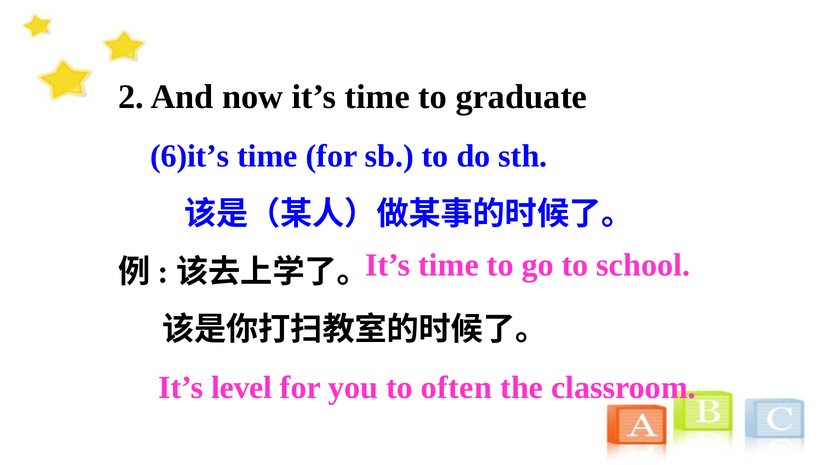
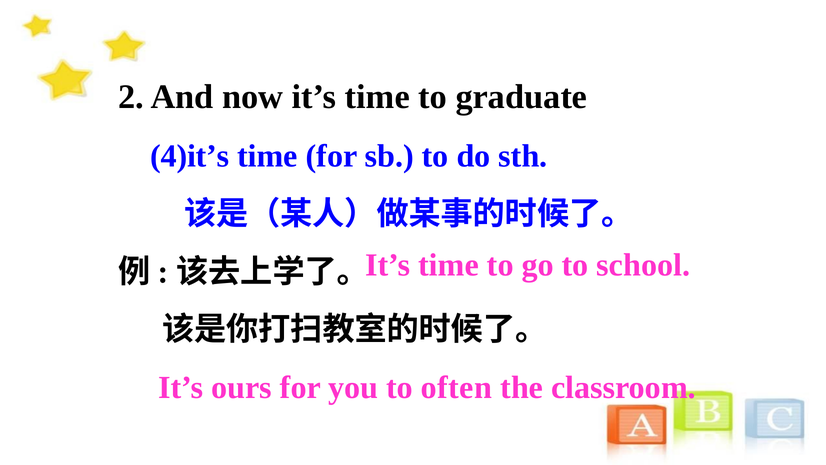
6)it’s: 6)it’s -> 4)it’s
level: level -> ours
